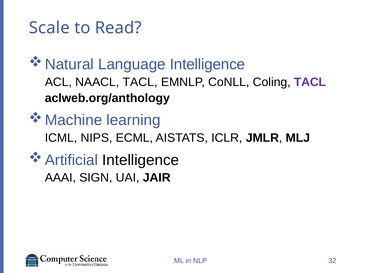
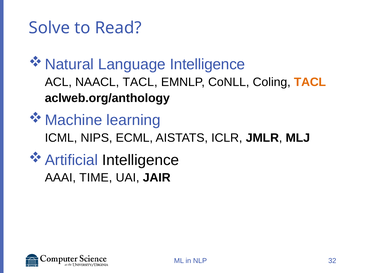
Scale: Scale -> Solve
TACL at (310, 82) colour: purple -> orange
SIGN: SIGN -> TIME
